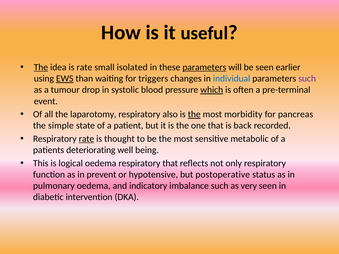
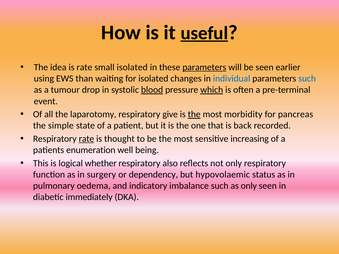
useful underline: none -> present
The at (41, 67) underline: present -> none
EWS underline: present -> none
for triggers: triggers -> isolated
such at (307, 79) colour: purple -> blue
blood underline: none -> present
also: also -> give
metabolic: metabolic -> increasing
deteriorating: deteriorating -> enumeration
logical oedema: oedema -> whether
respiratory that: that -> also
prevent: prevent -> surgery
hypotensive: hypotensive -> dependency
postoperative: postoperative -> hypovolaemic
as very: very -> only
intervention: intervention -> immediately
